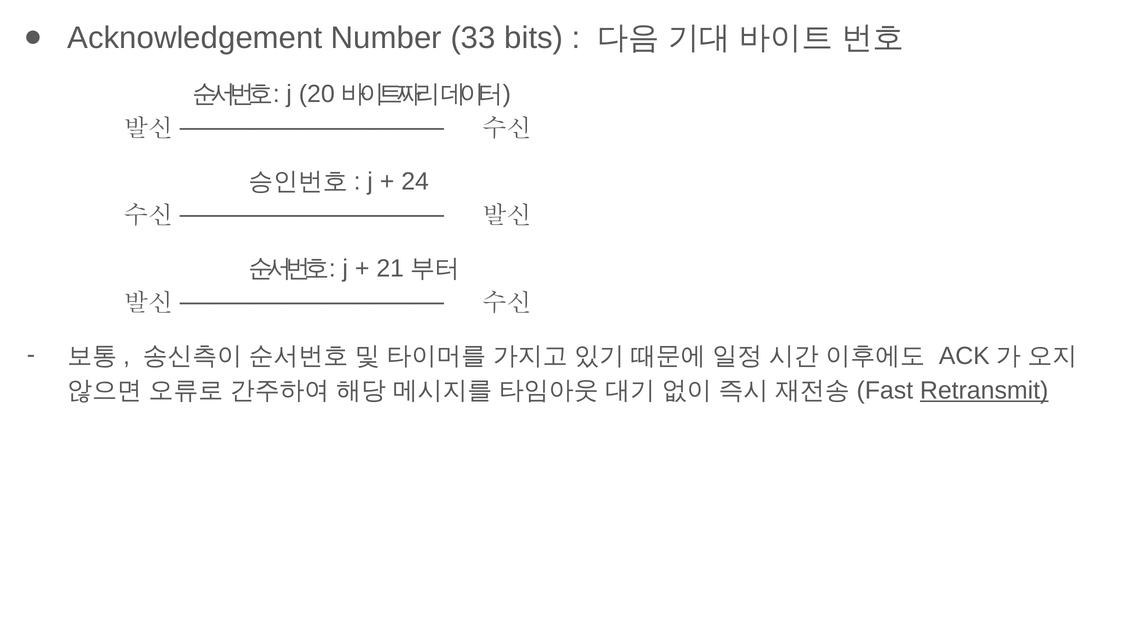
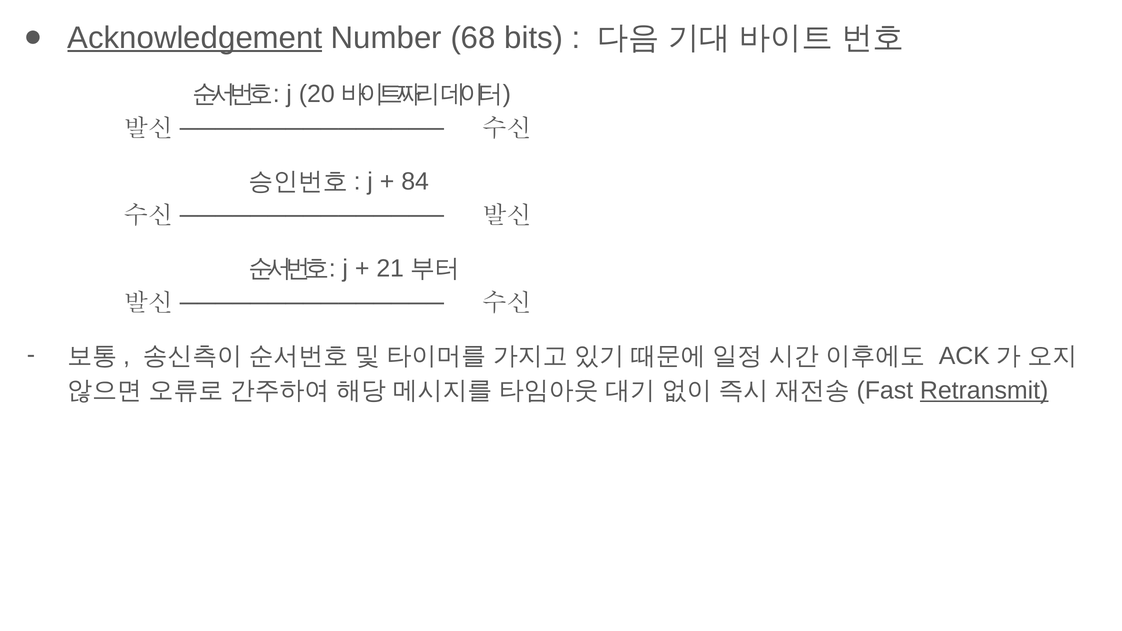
Acknowledgement underline: none -> present
33: 33 -> 68
24: 24 -> 84
